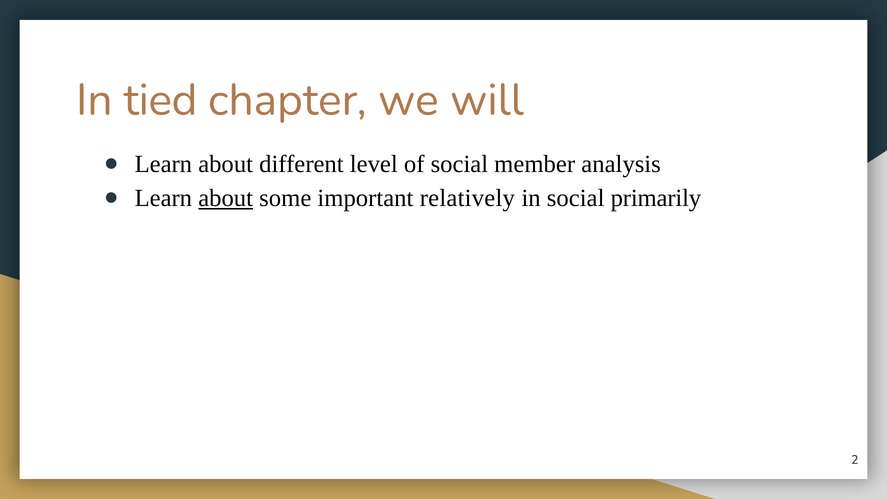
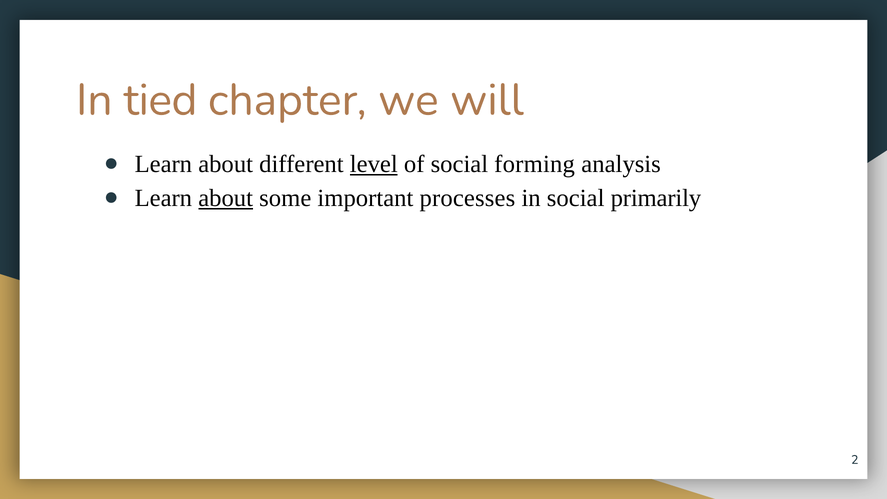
level underline: none -> present
member: member -> forming
relatively: relatively -> processes
